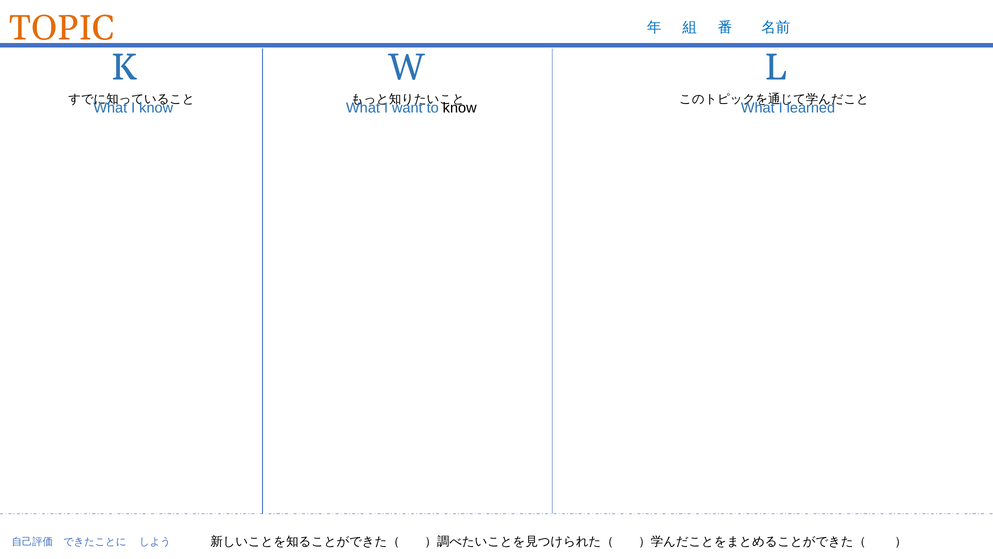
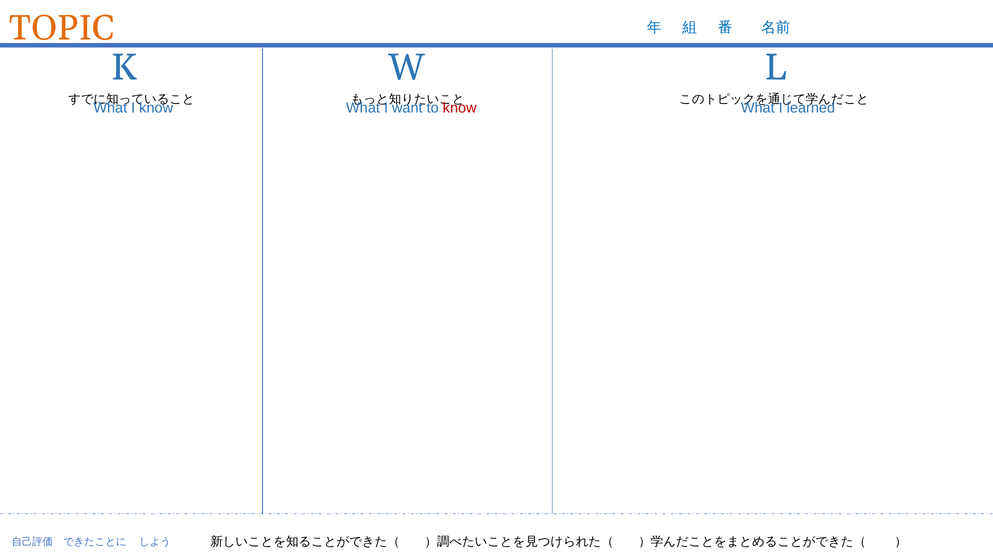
know at (460, 108) colour: black -> red
